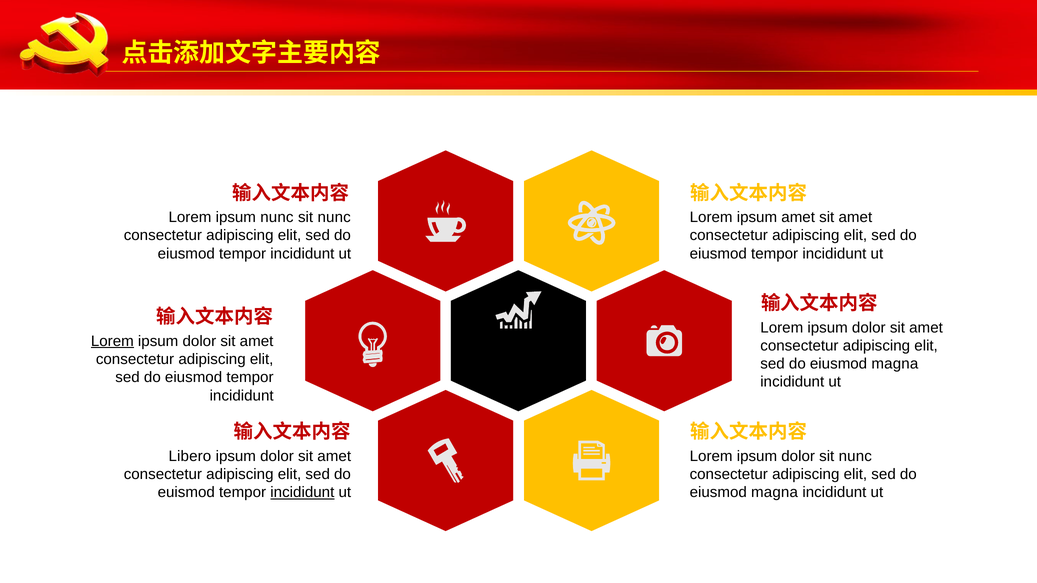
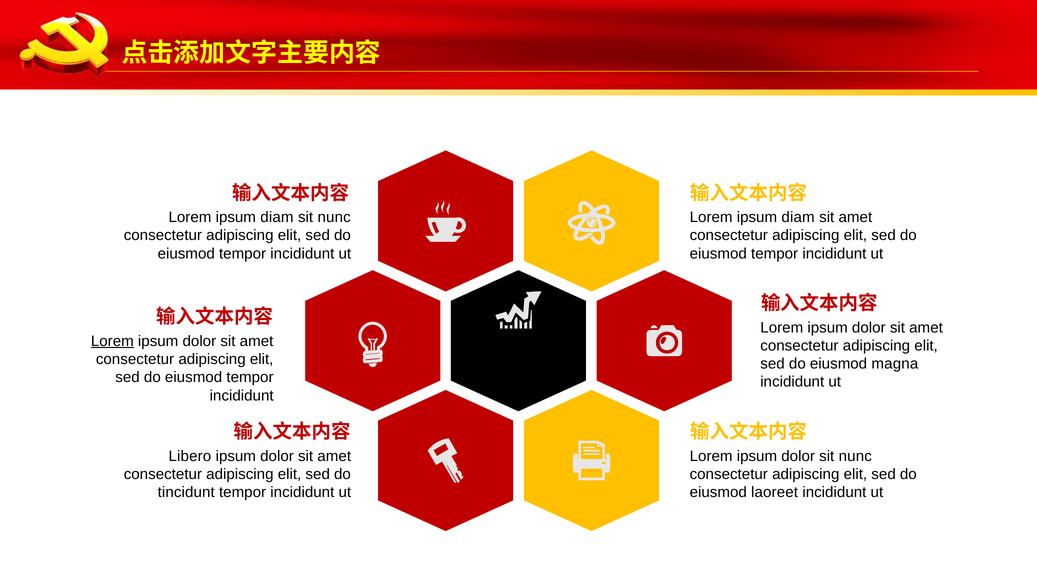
nunc at (277, 217): nunc -> diam
amet at (798, 217): amet -> diam
euismod: euismod -> tincidunt
incididunt at (302, 493) underline: present -> none
magna at (775, 493): magna -> laoreet
